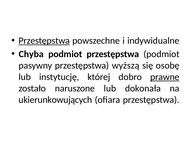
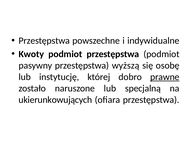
Przestępstwa at (44, 41) underline: present -> none
Chyba: Chyba -> Kwoty
dokonała: dokonała -> specjalną
